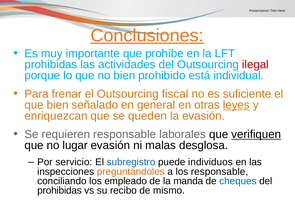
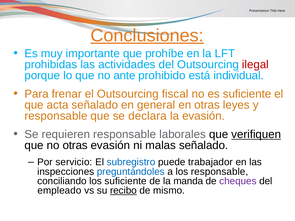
no bien: bien -> ante
que bien: bien -> acta
leyes underline: present -> none
enriquezcan at (56, 116): enriquezcan -> responsable
queden: queden -> declara
no lugar: lugar -> otras
malas desglosa: desglosa -> señalado
individuos: individuos -> trabajador
preguntándoles colour: orange -> blue
los empleado: empleado -> suficiente
cheques colour: blue -> purple
prohibidas at (60, 191): prohibidas -> empleado
recibo underline: none -> present
